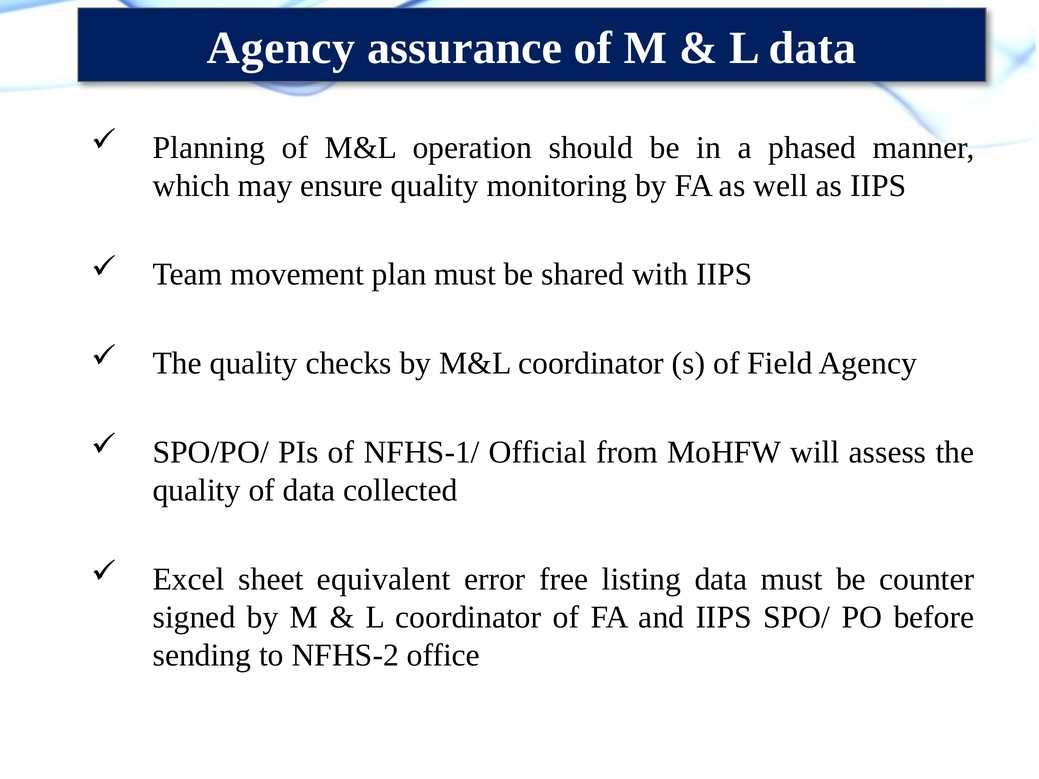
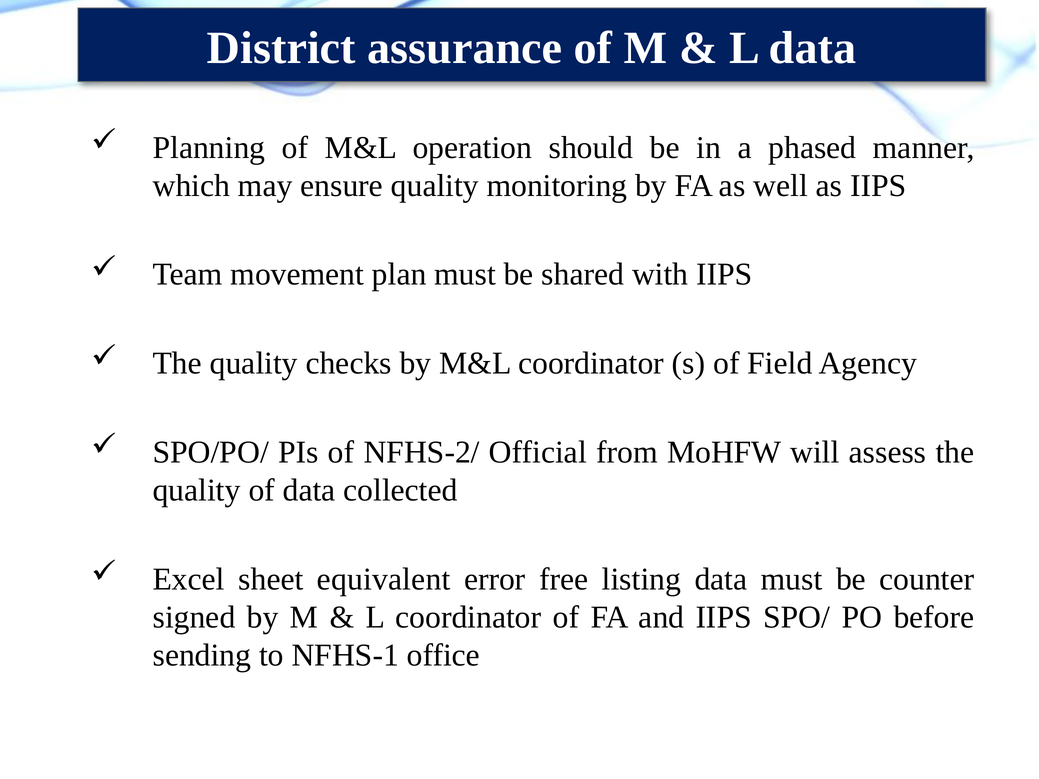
Agency at (281, 48): Agency -> District
NFHS-1/: NFHS-1/ -> NFHS-2/
NFHS-2: NFHS-2 -> NFHS-1
